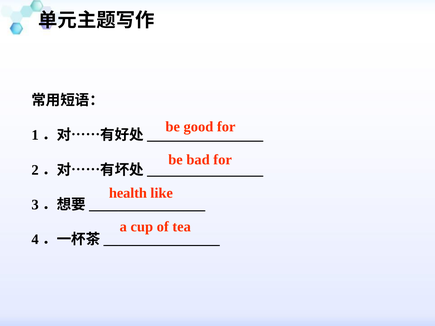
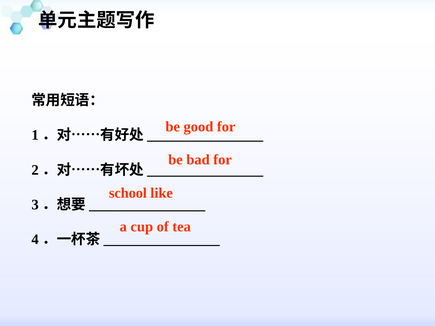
health: health -> school
